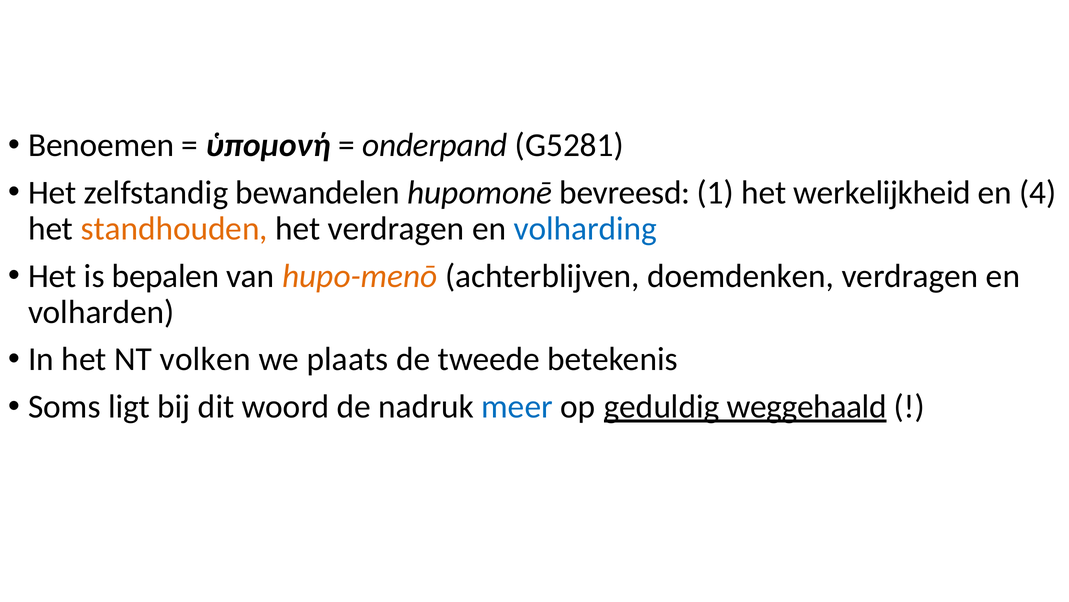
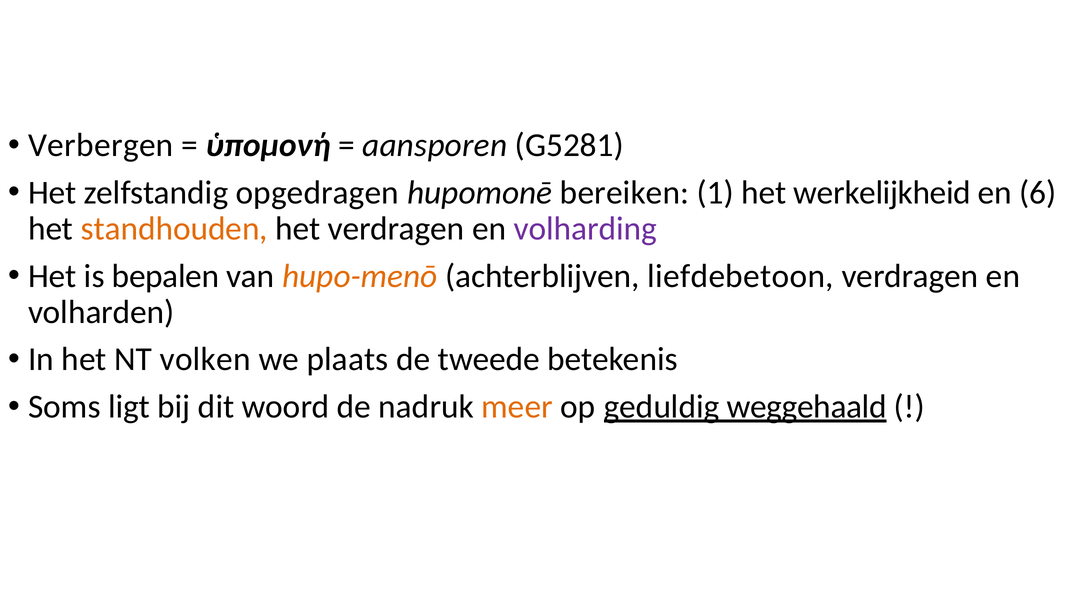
Benoemen: Benoemen -> Verbergen
onderpand: onderpand -> aansporen
bewandelen: bewandelen -> opgedragen
bevreesd: bevreesd -> bereiken
4: 4 -> 6
volharding colour: blue -> purple
doemdenken: doemdenken -> liefdebetoon
meer colour: blue -> orange
